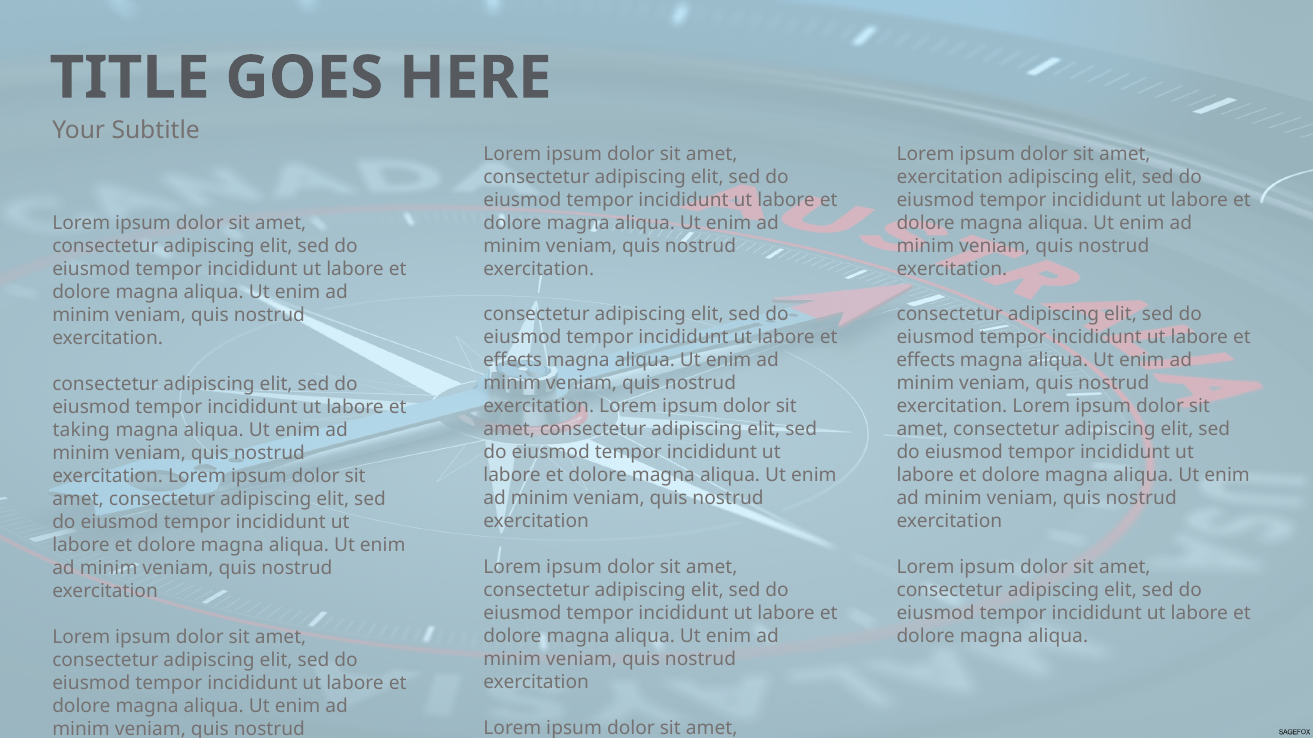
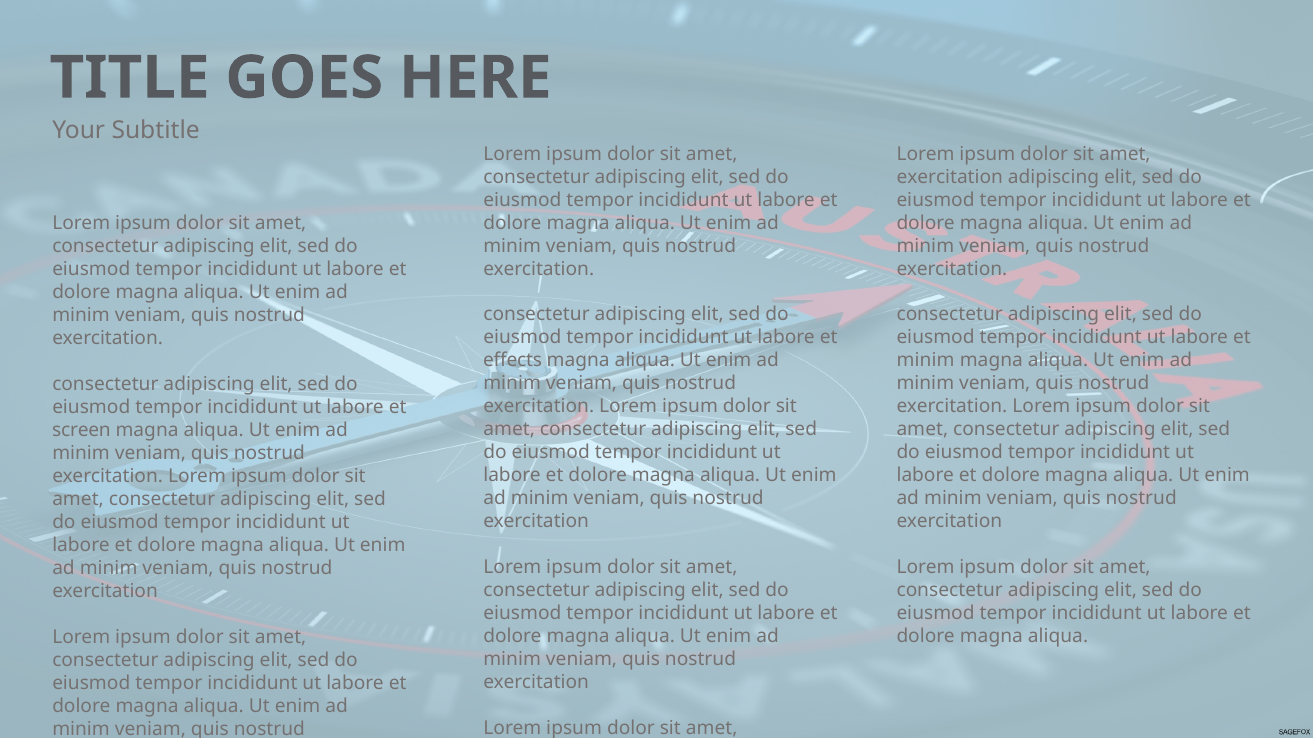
effects at (926, 361): effects -> minim
taking: taking -> screen
